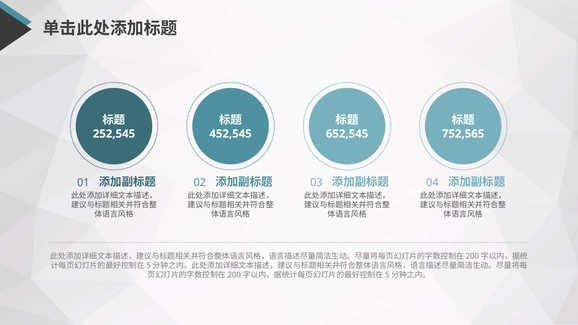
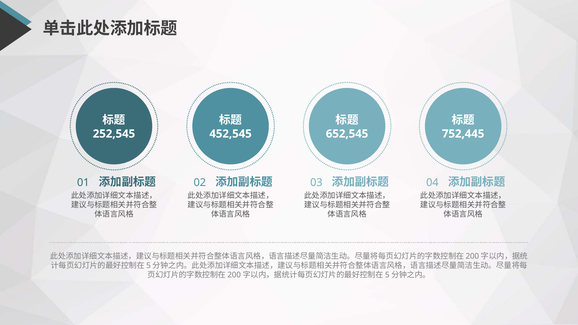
752,565: 752,565 -> 752,445
